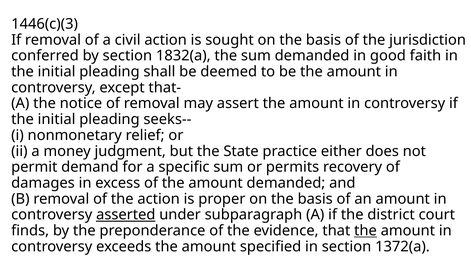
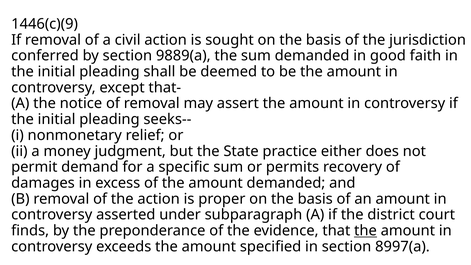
1446(c)(3: 1446(c)(3 -> 1446(c)(9
1832(a: 1832(a -> 9889(a
asserted underline: present -> none
1372(a: 1372(a -> 8997(a
